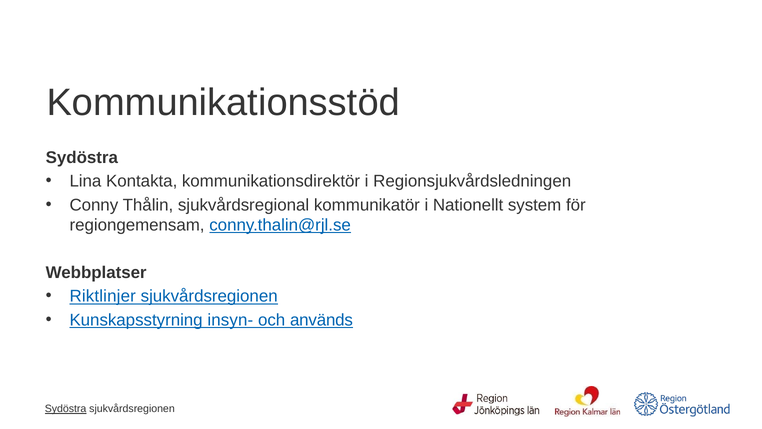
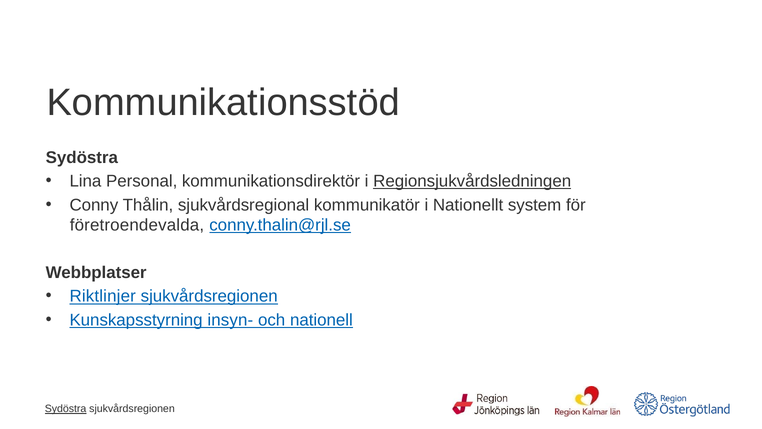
Kontakta: Kontakta -> Personal
Regionsjukvårdsledningen underline: none -> present
regiongemensam: regiongemensam -> företroendevalda
används: används -> nationell
